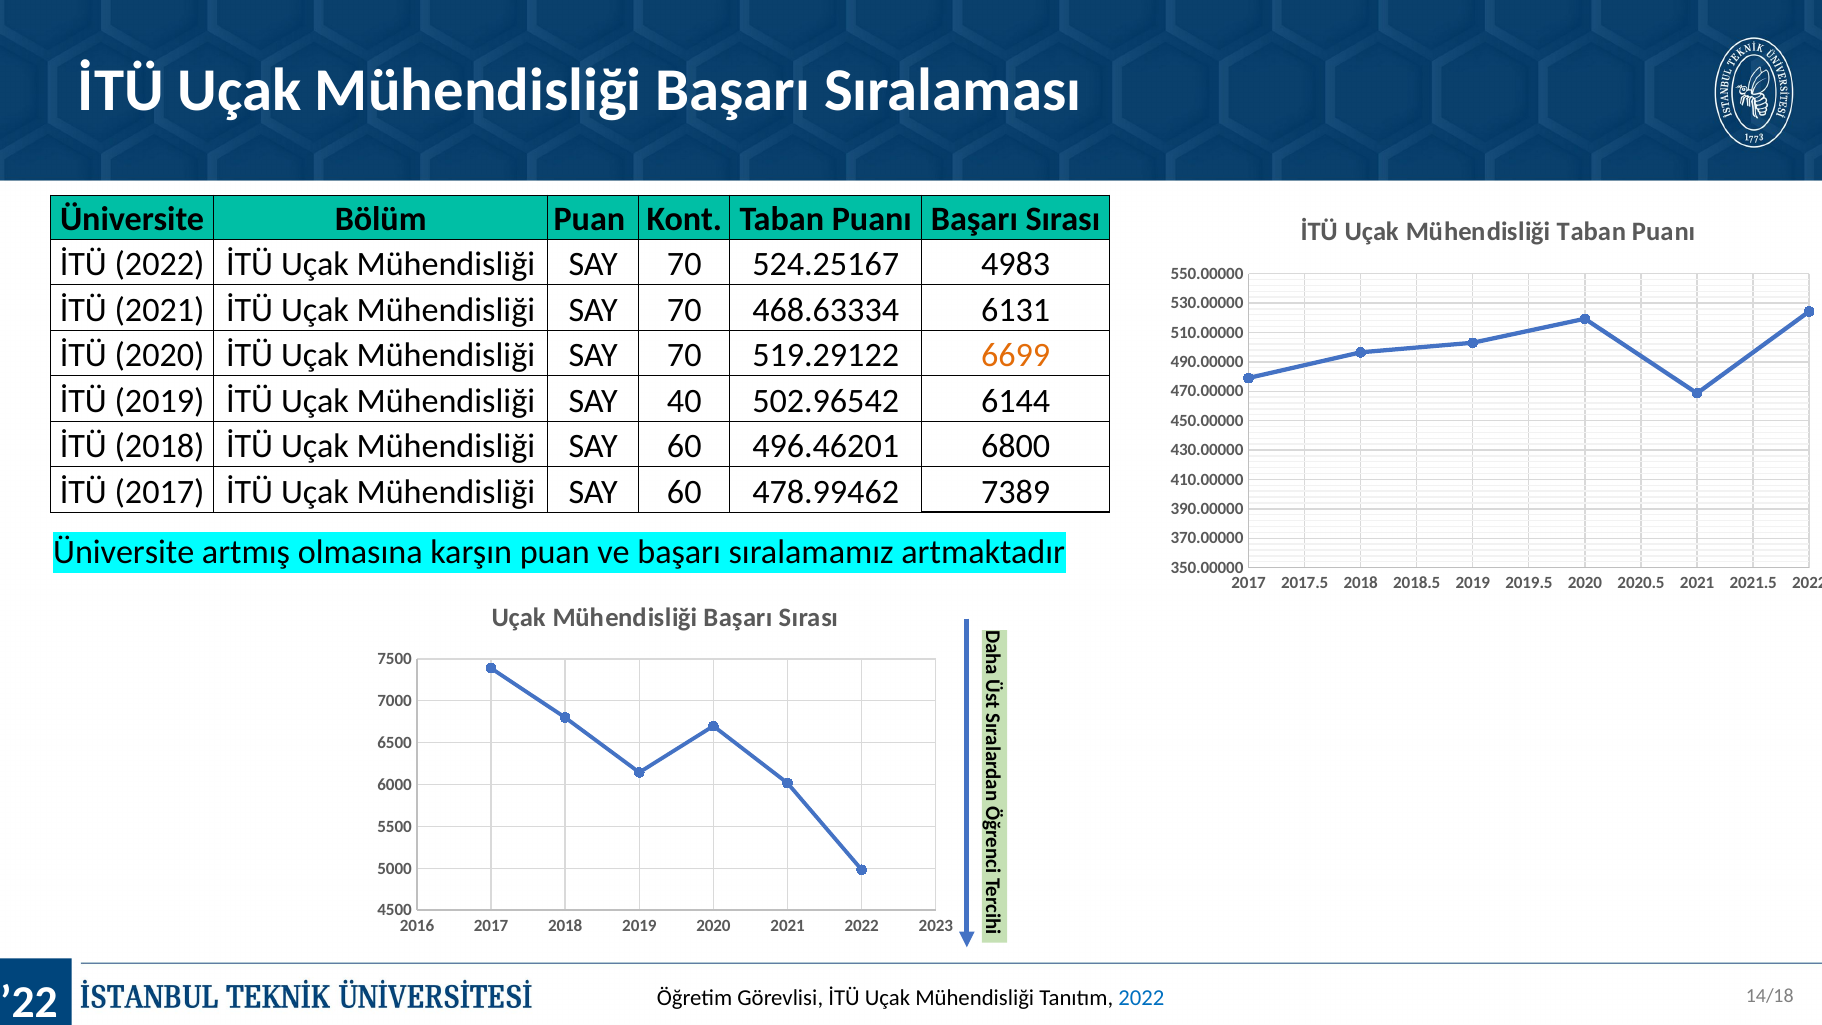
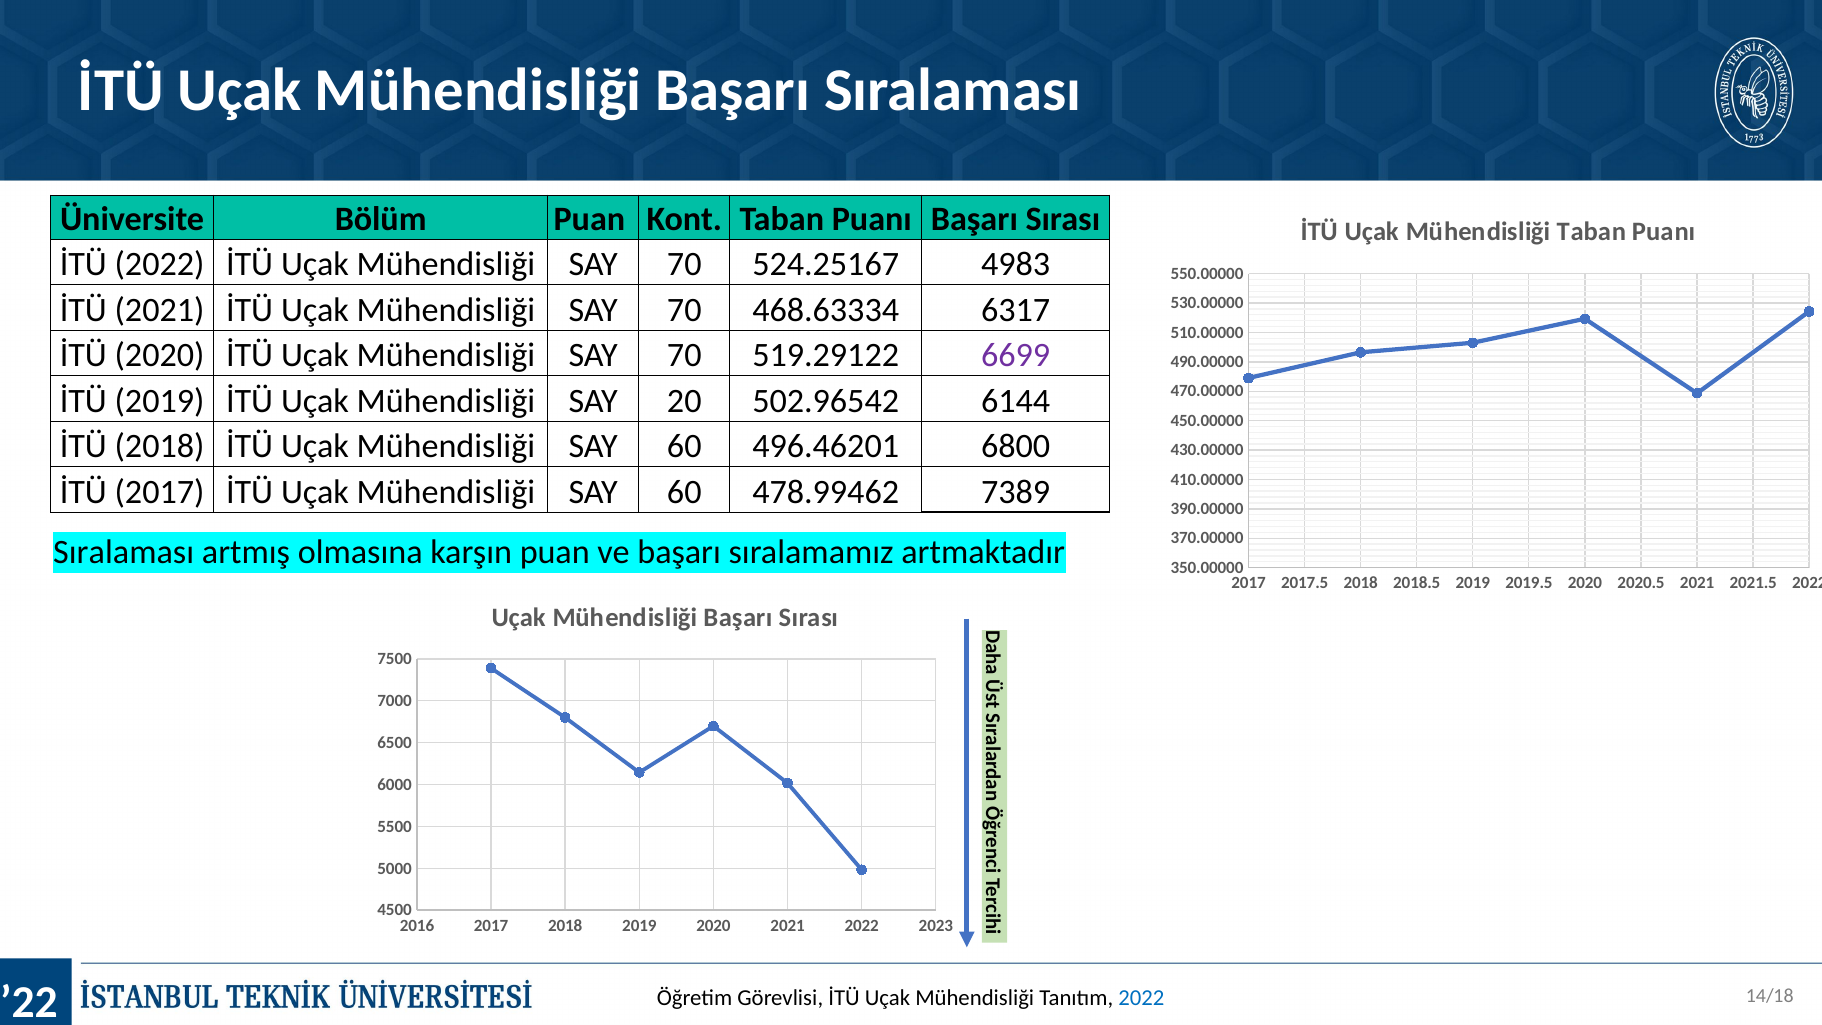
6131: 6131 -> 6317
6699 colour: orange -> purple
40: 40 -> 20
Üniversite at (124, 553): Üniversite -> Sıralaması
